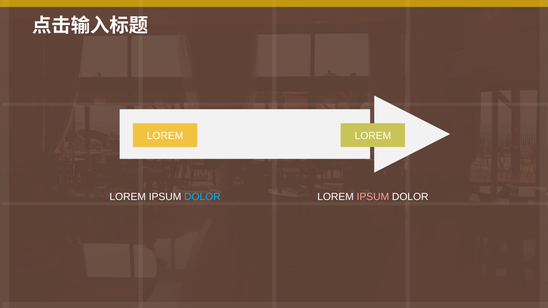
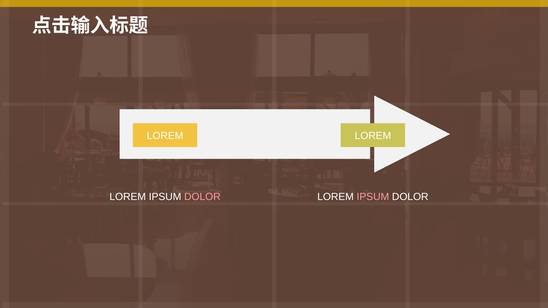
DOLOR at (202, 197) colour: light blue -> pink
